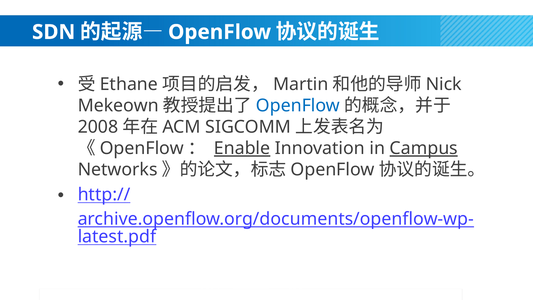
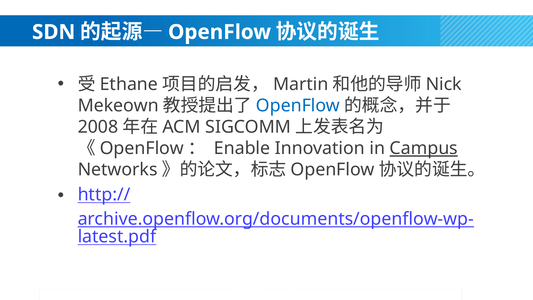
Enable underline: present -> none
